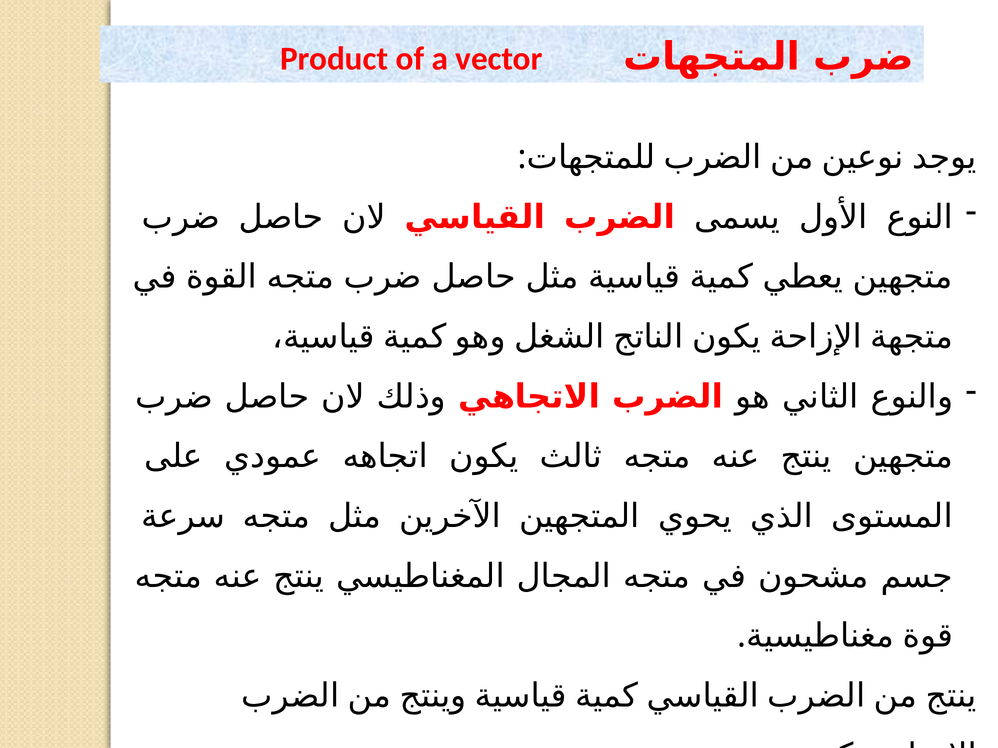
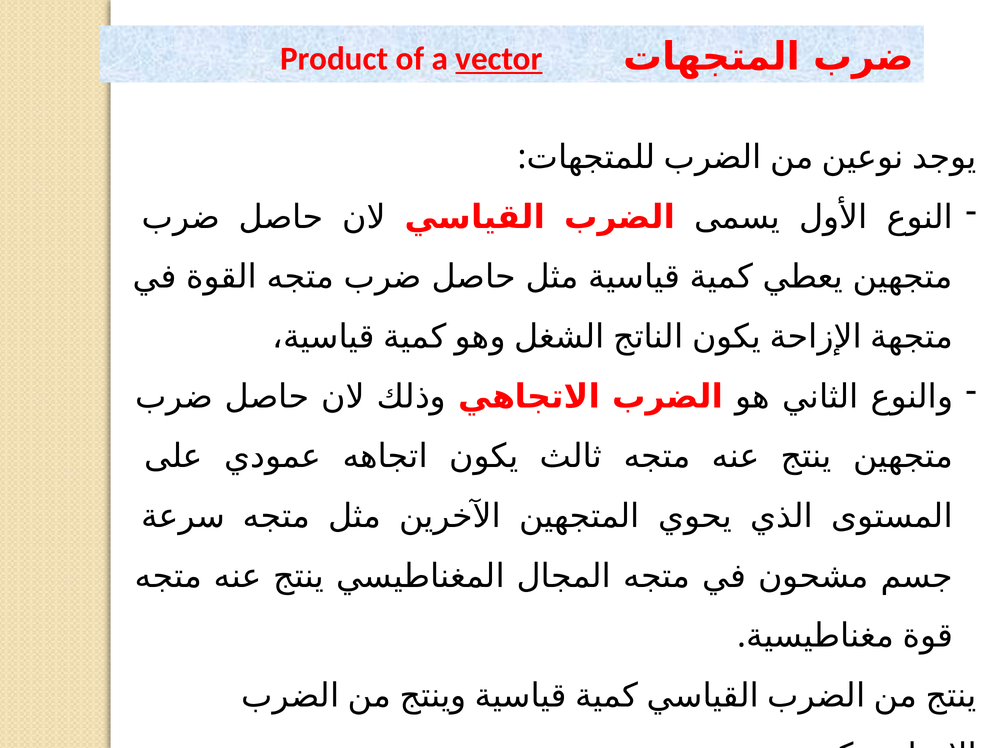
vector underline: none -> present
